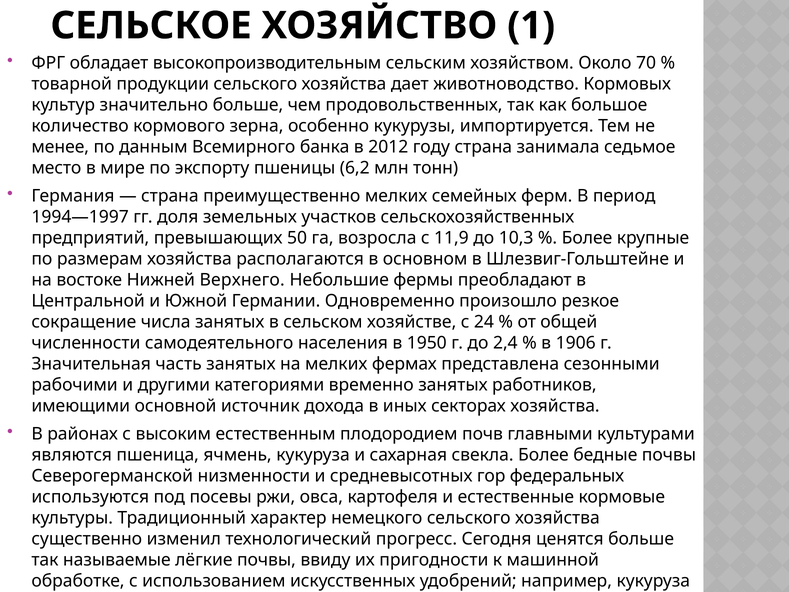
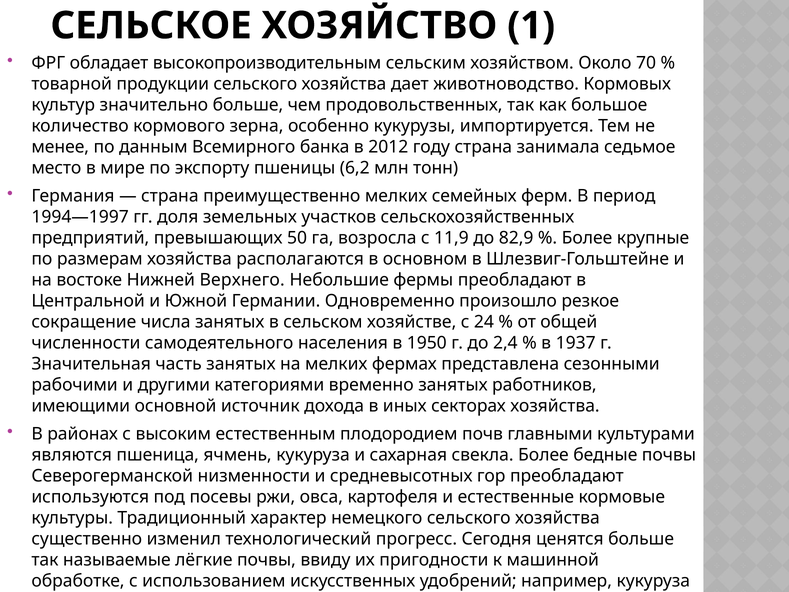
10,3: 10,3 -> 82,9
1906: 1906 -> 1937
гор федеральных: федеральных -> преобладают
